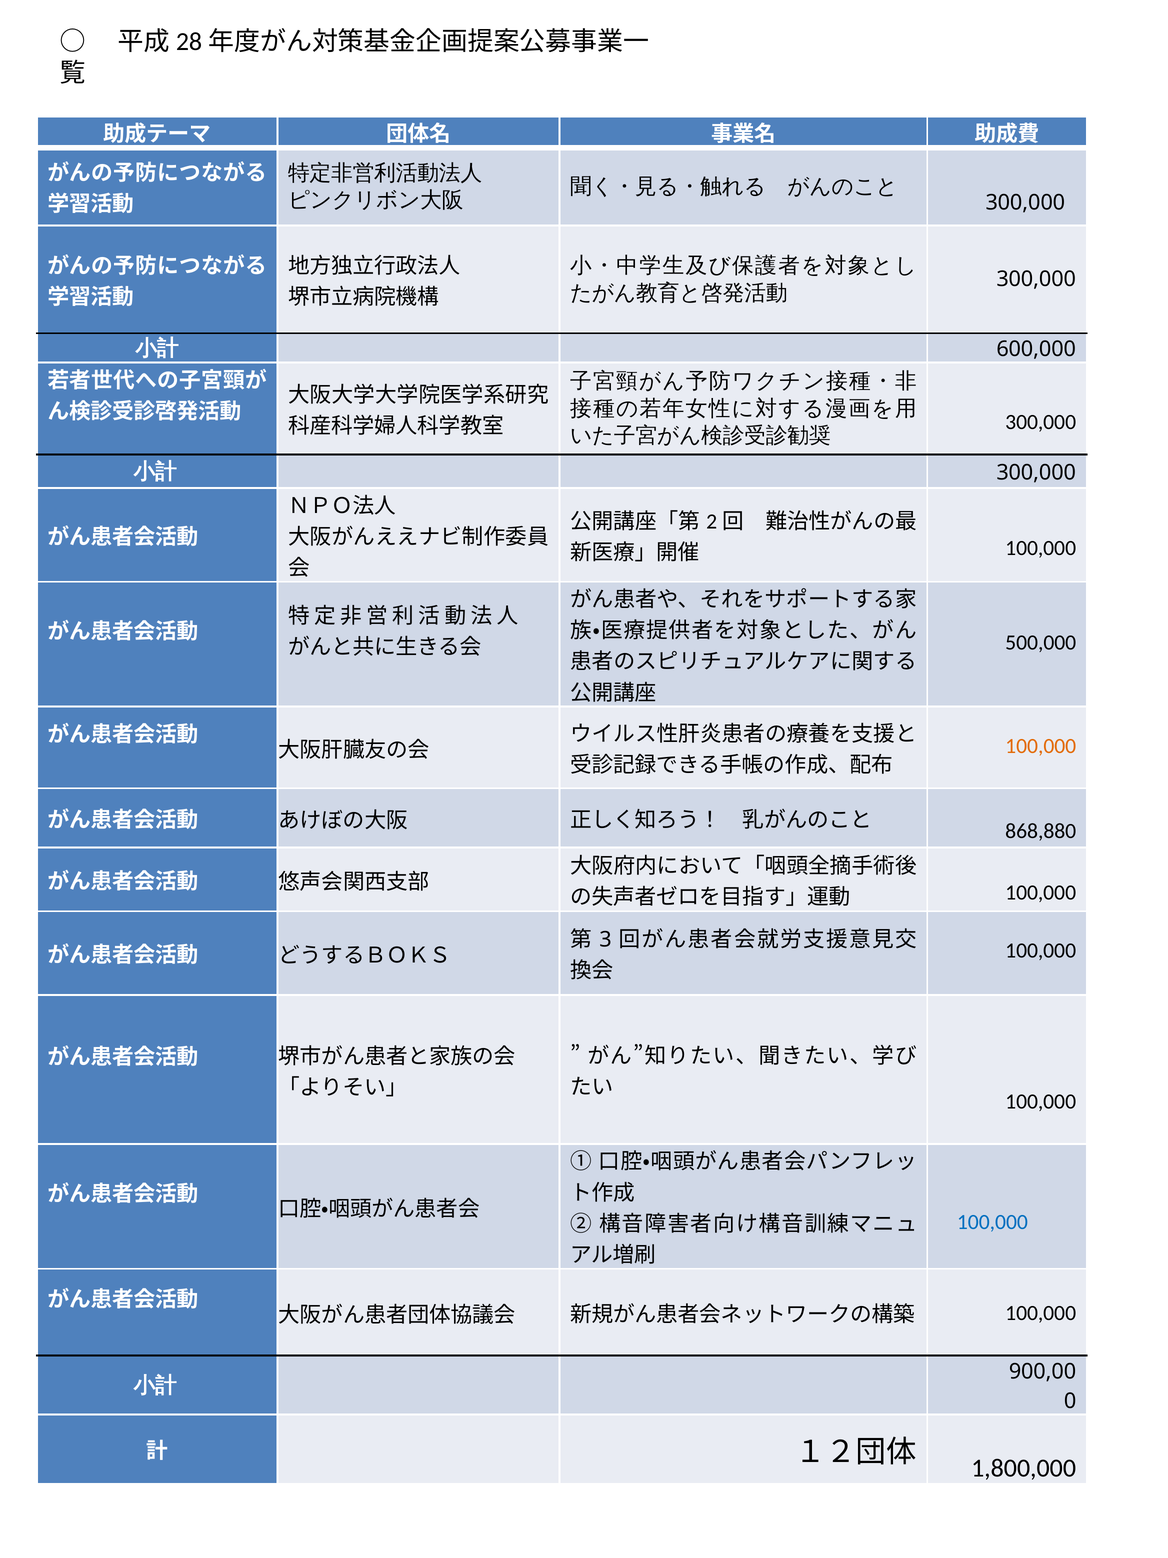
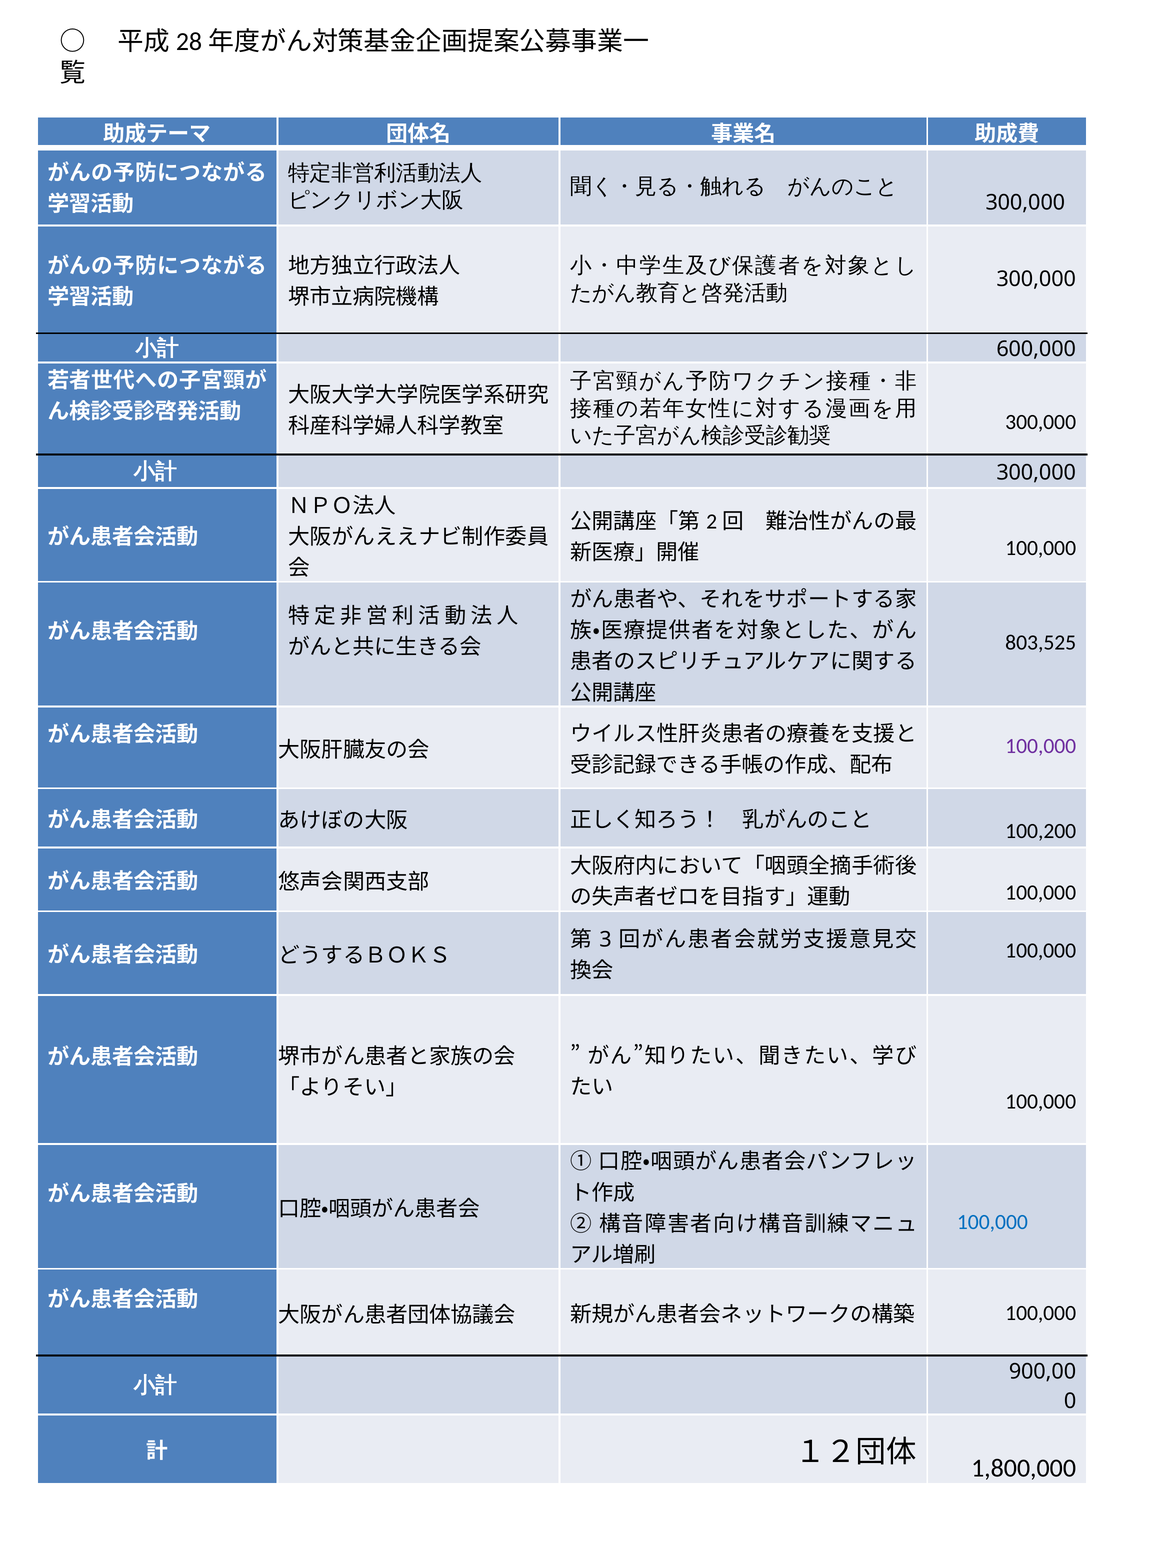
500,000: 500,000 -> 803,525
100,000 at (1041, 746) colour: orange -> purple
868,880: 868,880 -> 100,200
